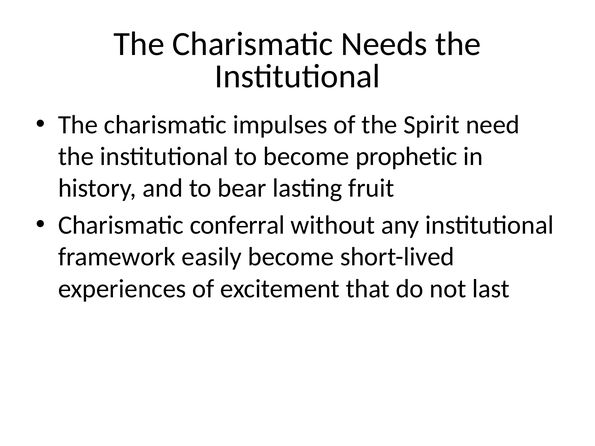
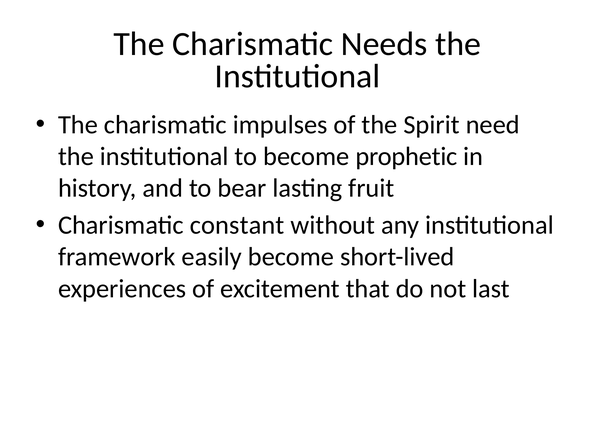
conferral: conferral -> constant
